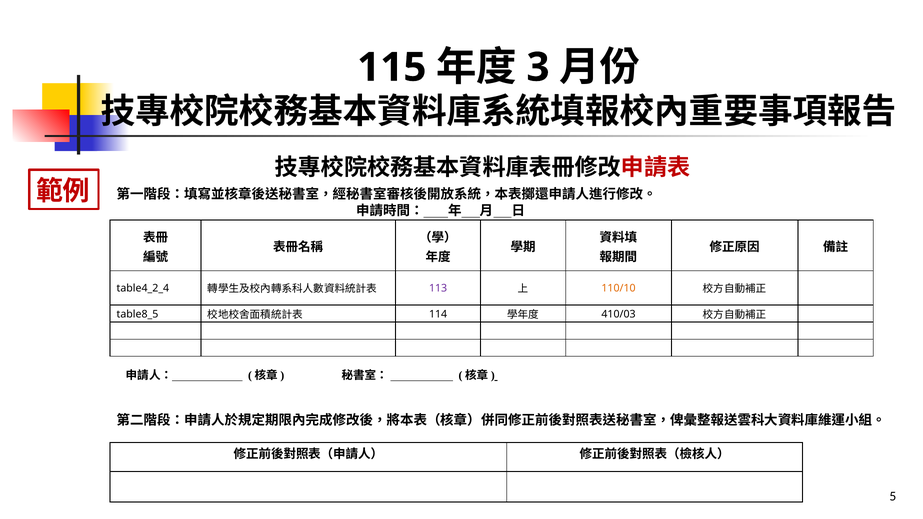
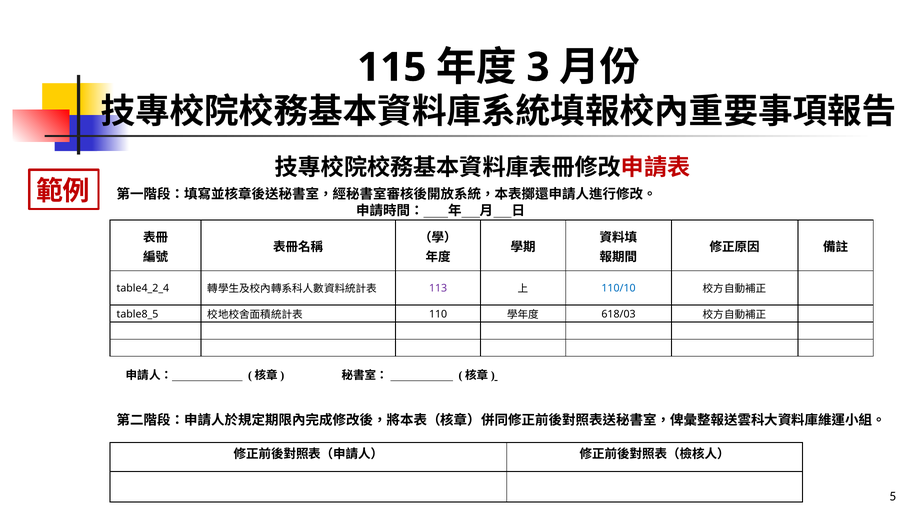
110/10 colour: orange -> blue
114: 114 -> 110
410/03: 410/03 -> 618/03
